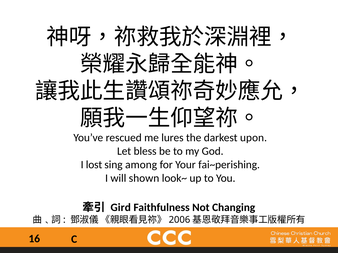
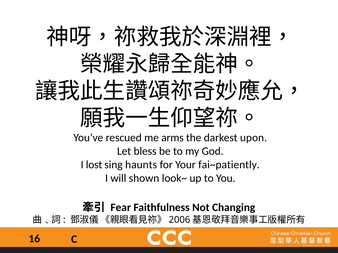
lures: lures -> arms
among: among -> haunts
fai~perishing: fai~perishing -> fai~patiently
Gird: Gird -> Fear
